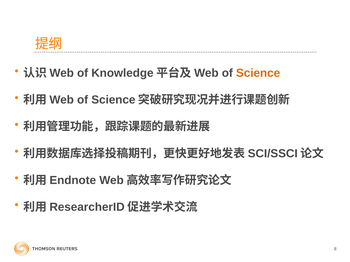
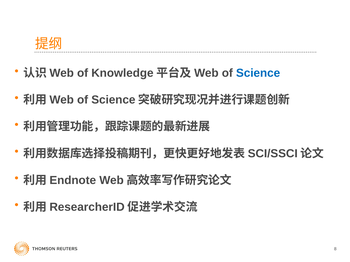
Science colour: orange -> blue
